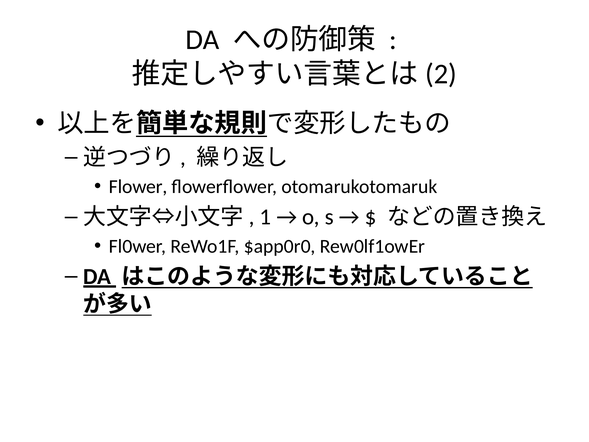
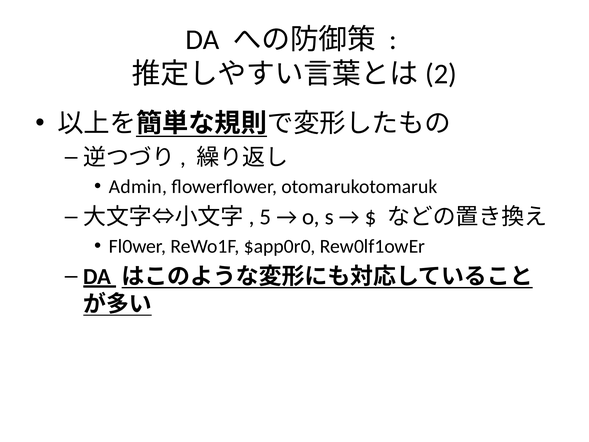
Flower: Flower -> Admin
1: 1 -> 5
